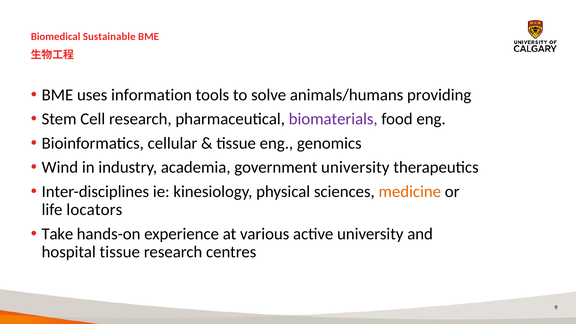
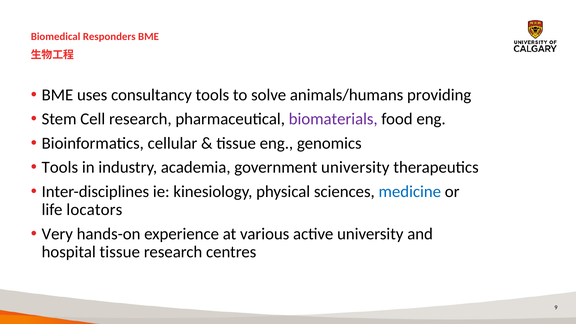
Sustainable: Sustainable -> Responders
information: information -> consultancy
Wind at (60, 167): Wind -> Tools
medicine colour: orange -> blue
Take: Take -> Very
